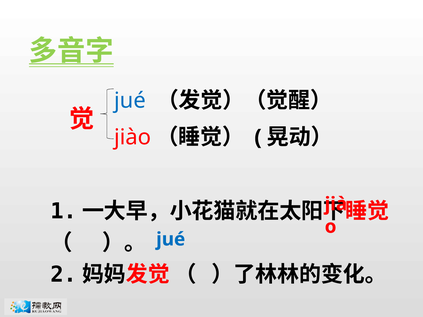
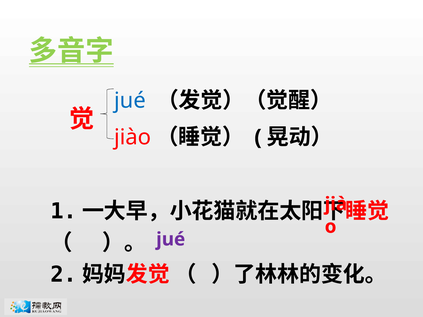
jué at (171, 239) colour: blue -> purple
